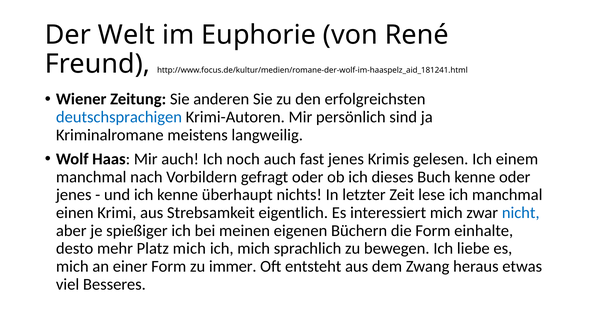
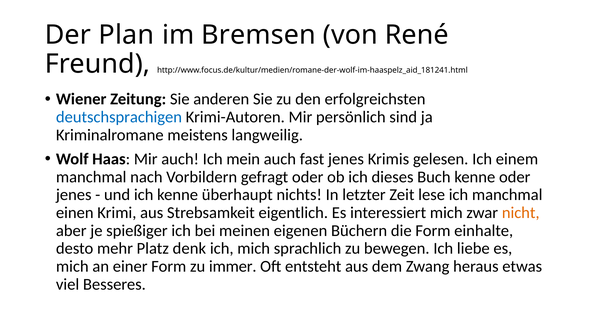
Welt: Welt -> Plan
Euphorie: Euphorie -> Bremsen
noch: noch -> mein
nicht colour: blue -> orange
Platz mich: mich -> denk
